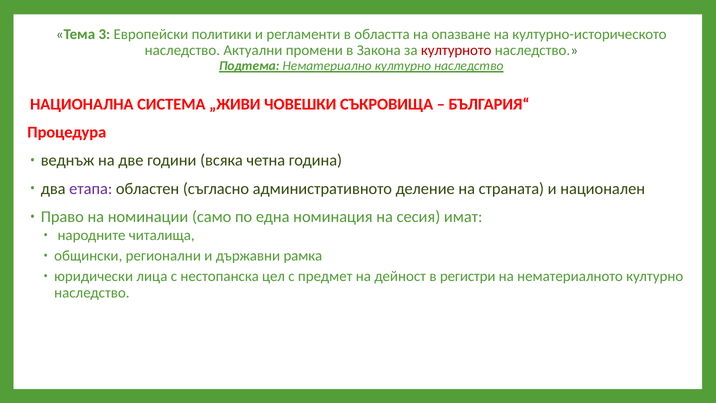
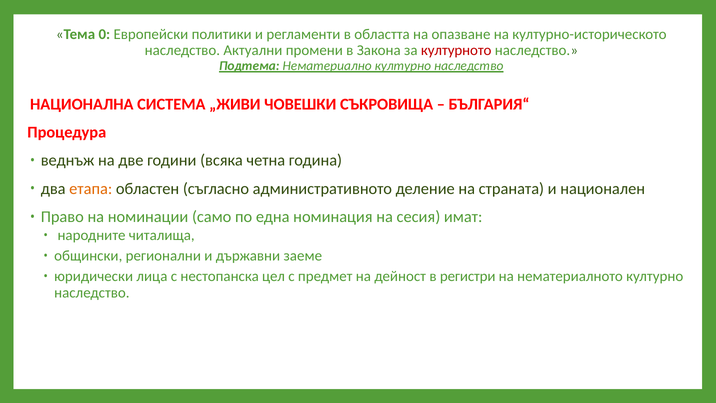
3: 3 -> 0
етапа colour: purple -> orange
рамка: рамка -> заеме
